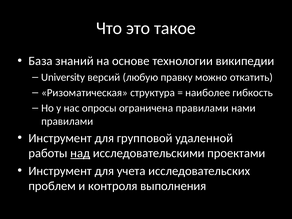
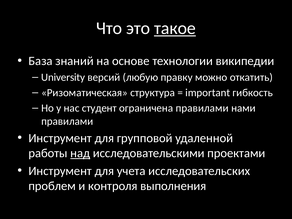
такое underline: none -> present
наиболее: наиболее -> important
опросы: опросы -> студент
